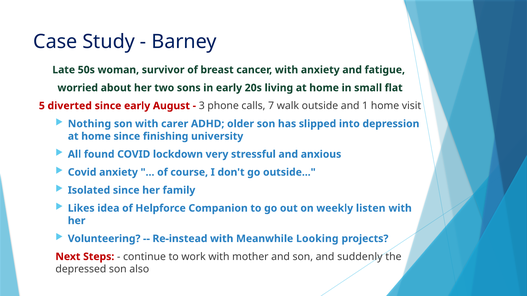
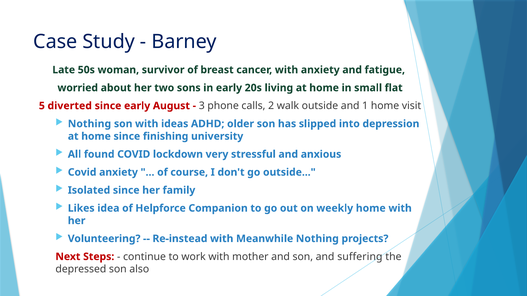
7: 7 -> 2
carer: carer -> ideas
weekly listen: listen -> home
Meanwhile Looking: Looking -> Nothing
suddenly: suddenly -> suffering
